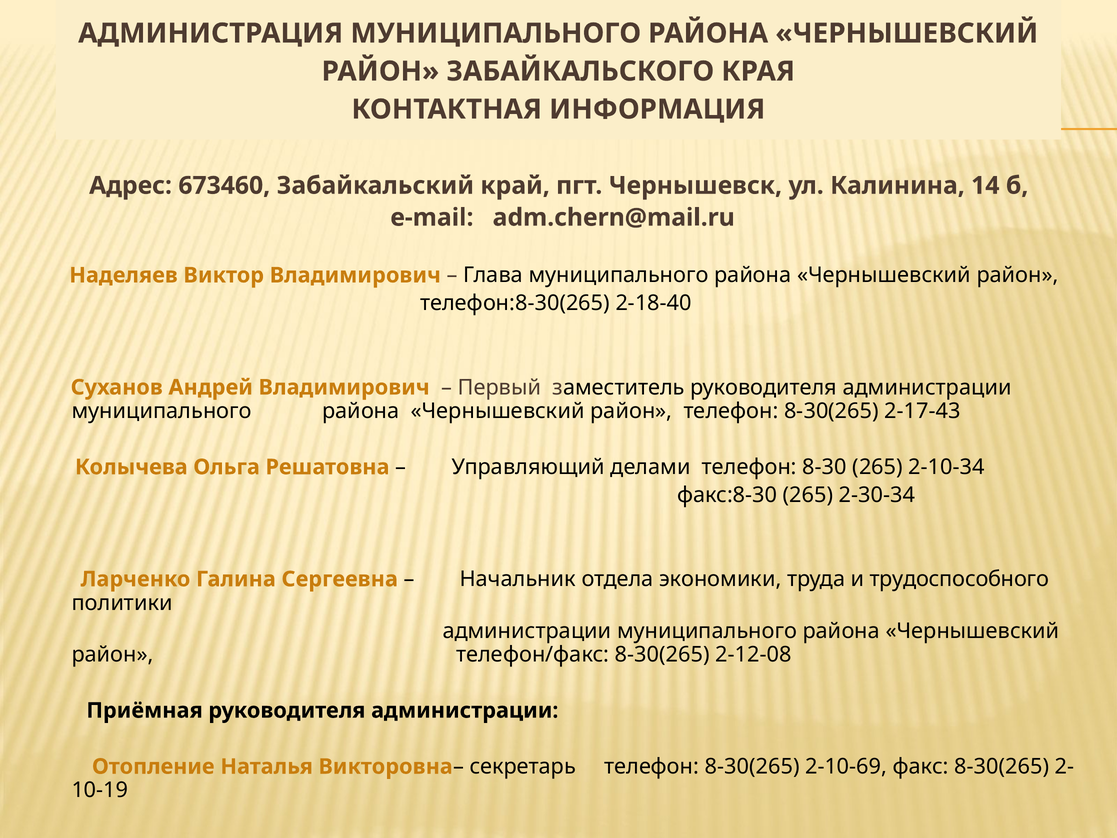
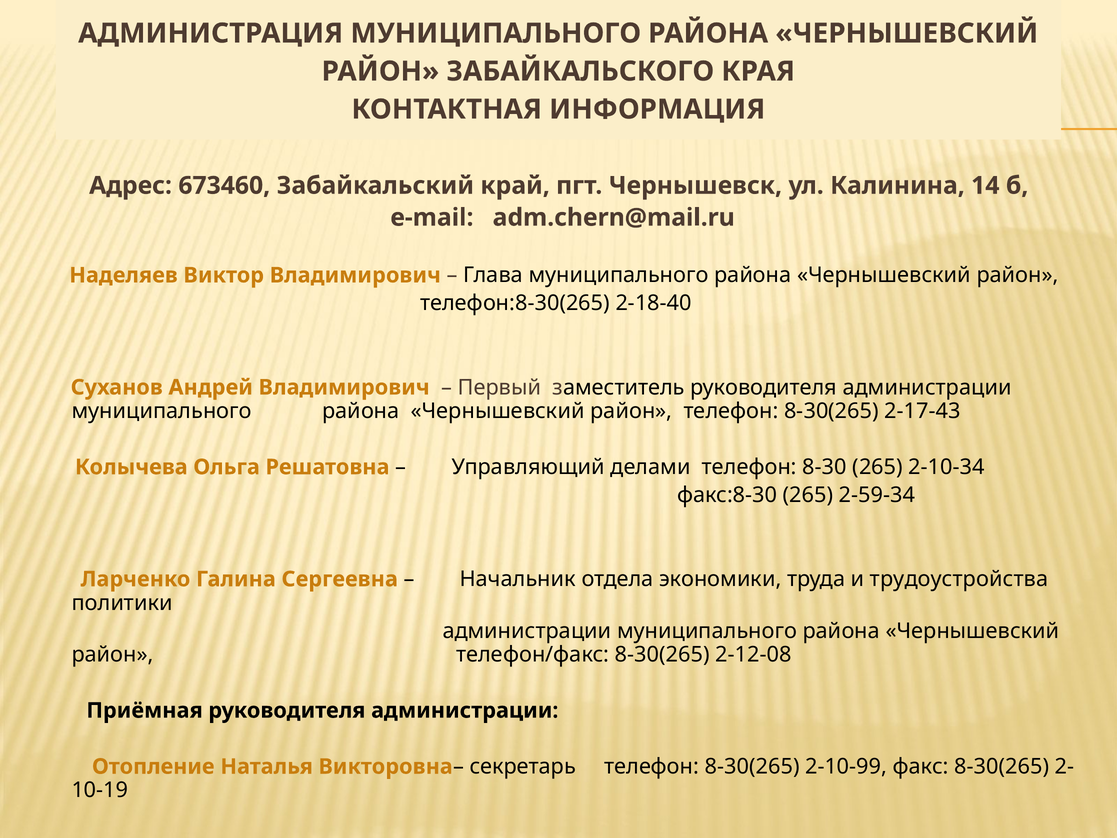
2-30-34: 2-30-34 -> 2-59-34
трудоспособного: трудоспособного -> трудоустройства
2-10-69: 2-10-69 -> 2-10-99
